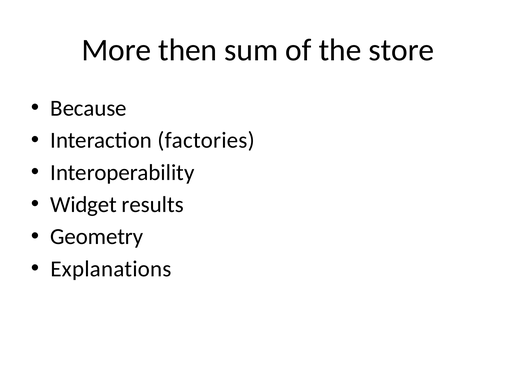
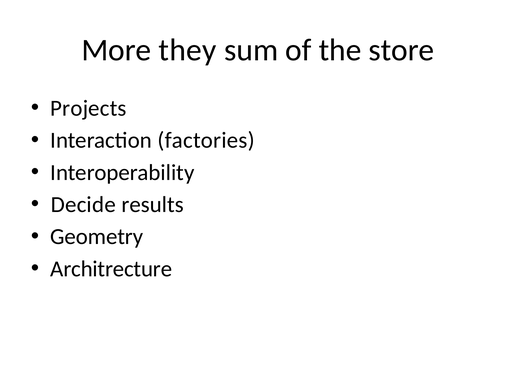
then: then -> they
Because: Because -> Projects
Widget: Widget -> Decide
Explanations: Explanations -> Architrecture
